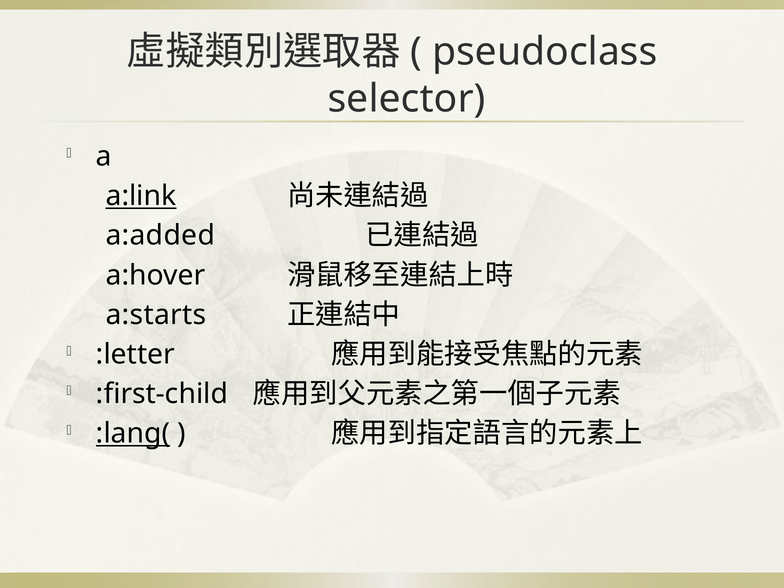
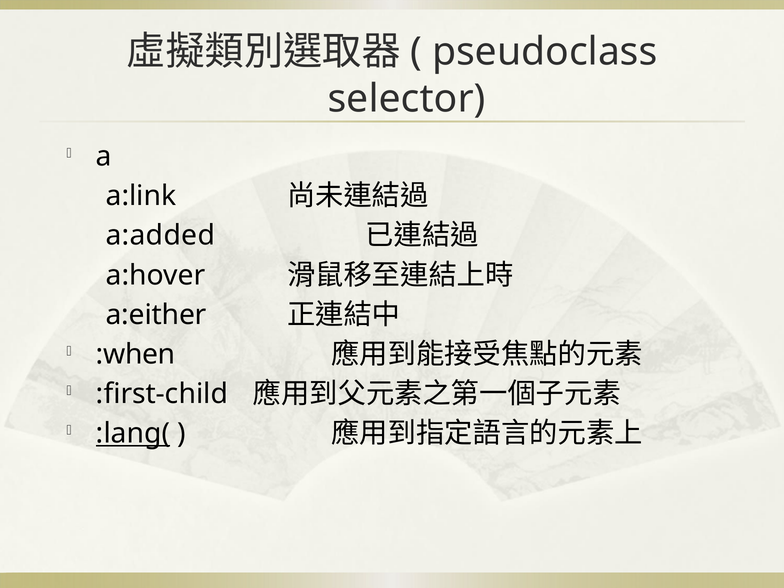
a:link underline: present -> none
a:starts: a:starts -> a:either
:letter: :letter -> :when
